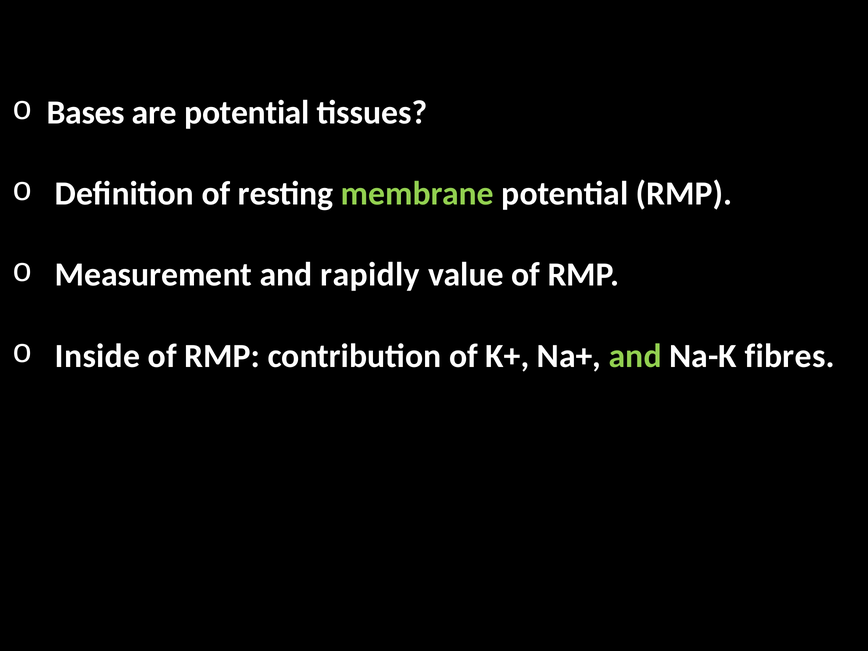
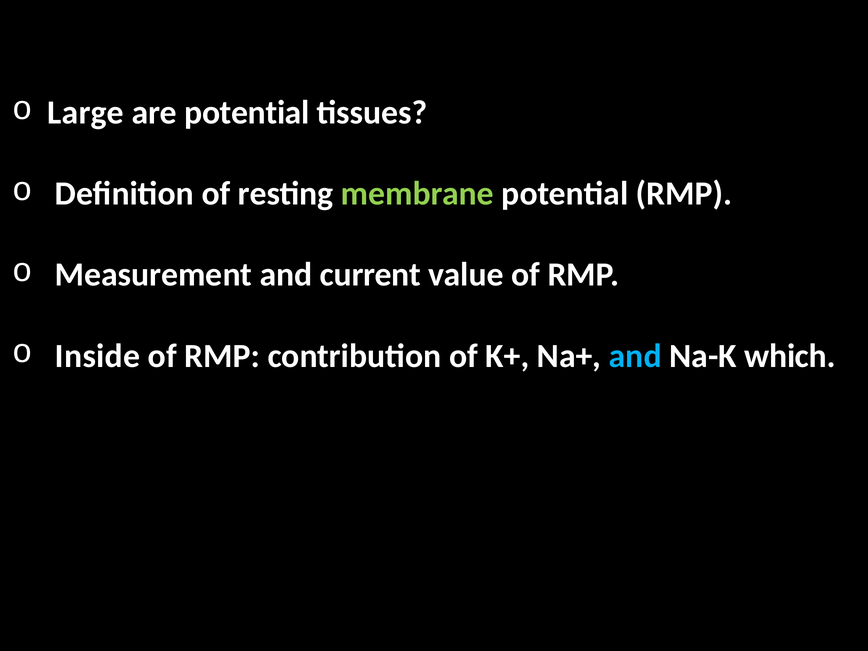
Bases: Bases -> Large
rapidly: rapidly -> current
and at (635, 356) colour: light green -> light blue
fibres: fibres -> which
